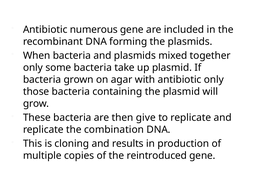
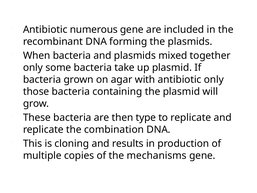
give: give -> type
reintroduced: reintroduced -> mechanisms
